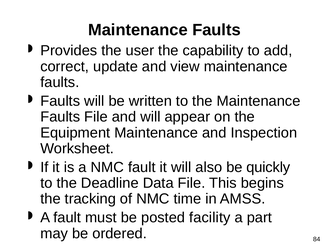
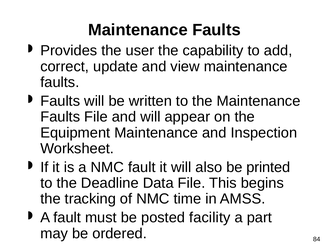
quickly: quickly -> printed
